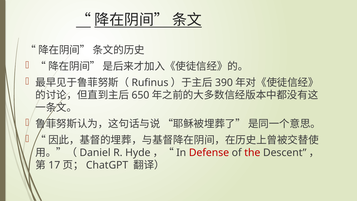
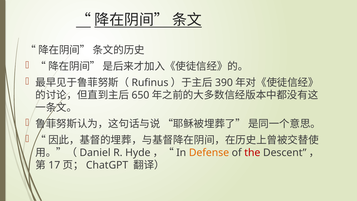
Defense colour: red -> orange
